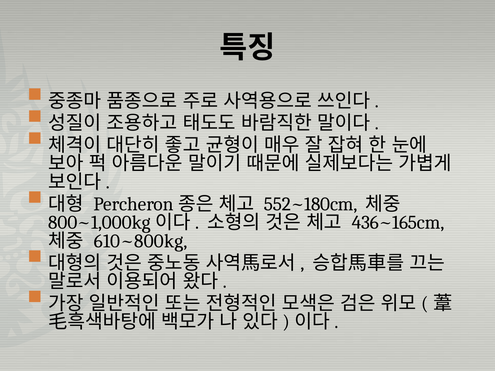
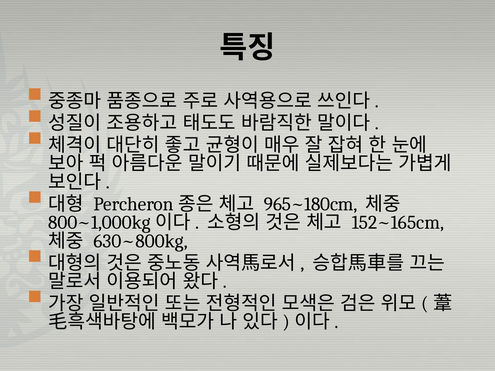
552~180cm: 552~180cm -> 965~180cm
436~165cm: 436~165cm -> 152~165cm
610~800kg: 610~800kg -> 630~800kg
